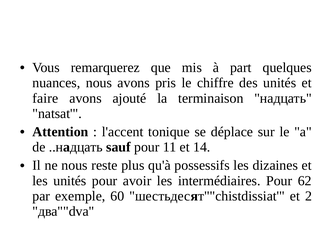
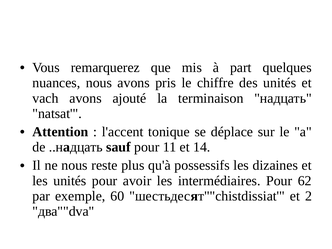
faire: faire -> vach
